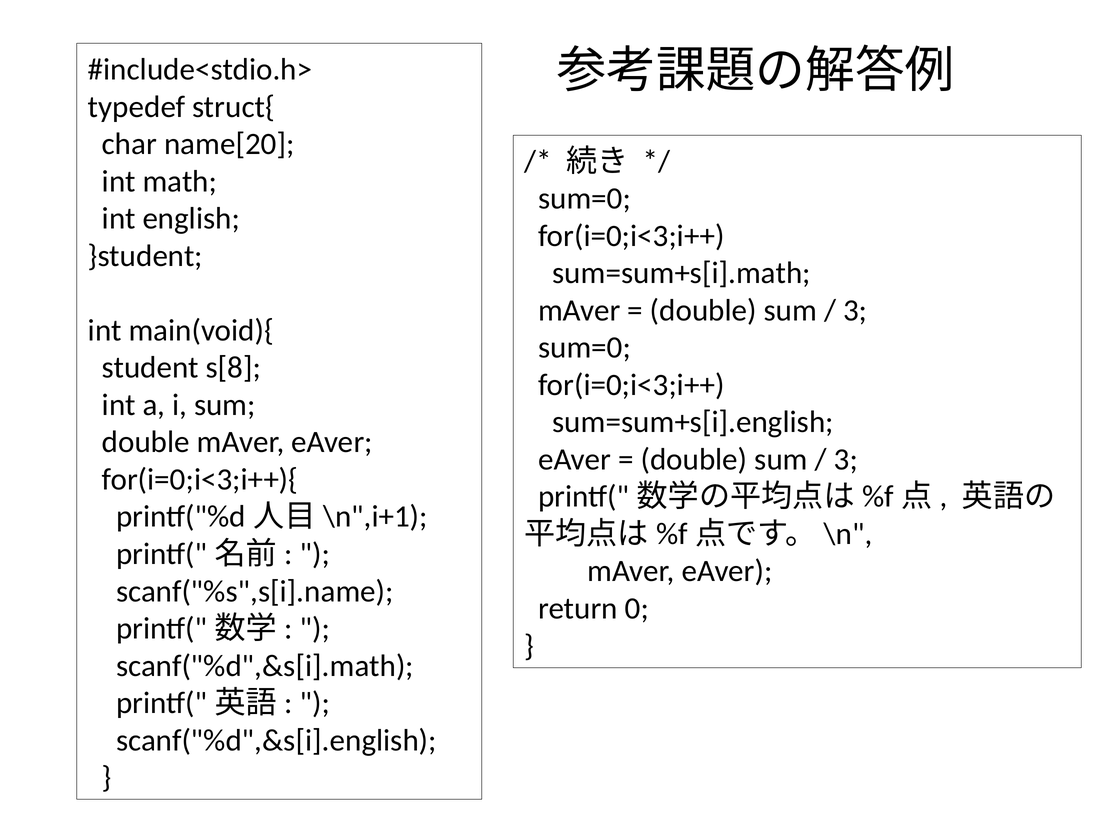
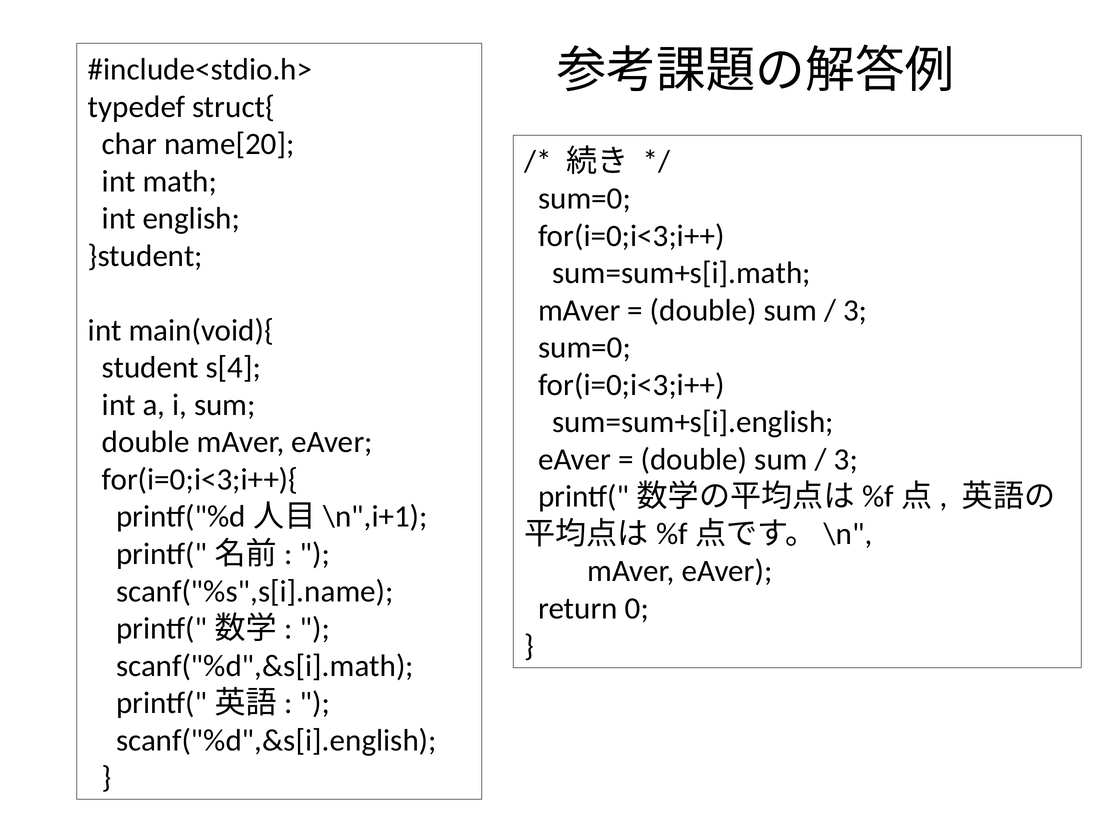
s[8: s[8 -> s[4
